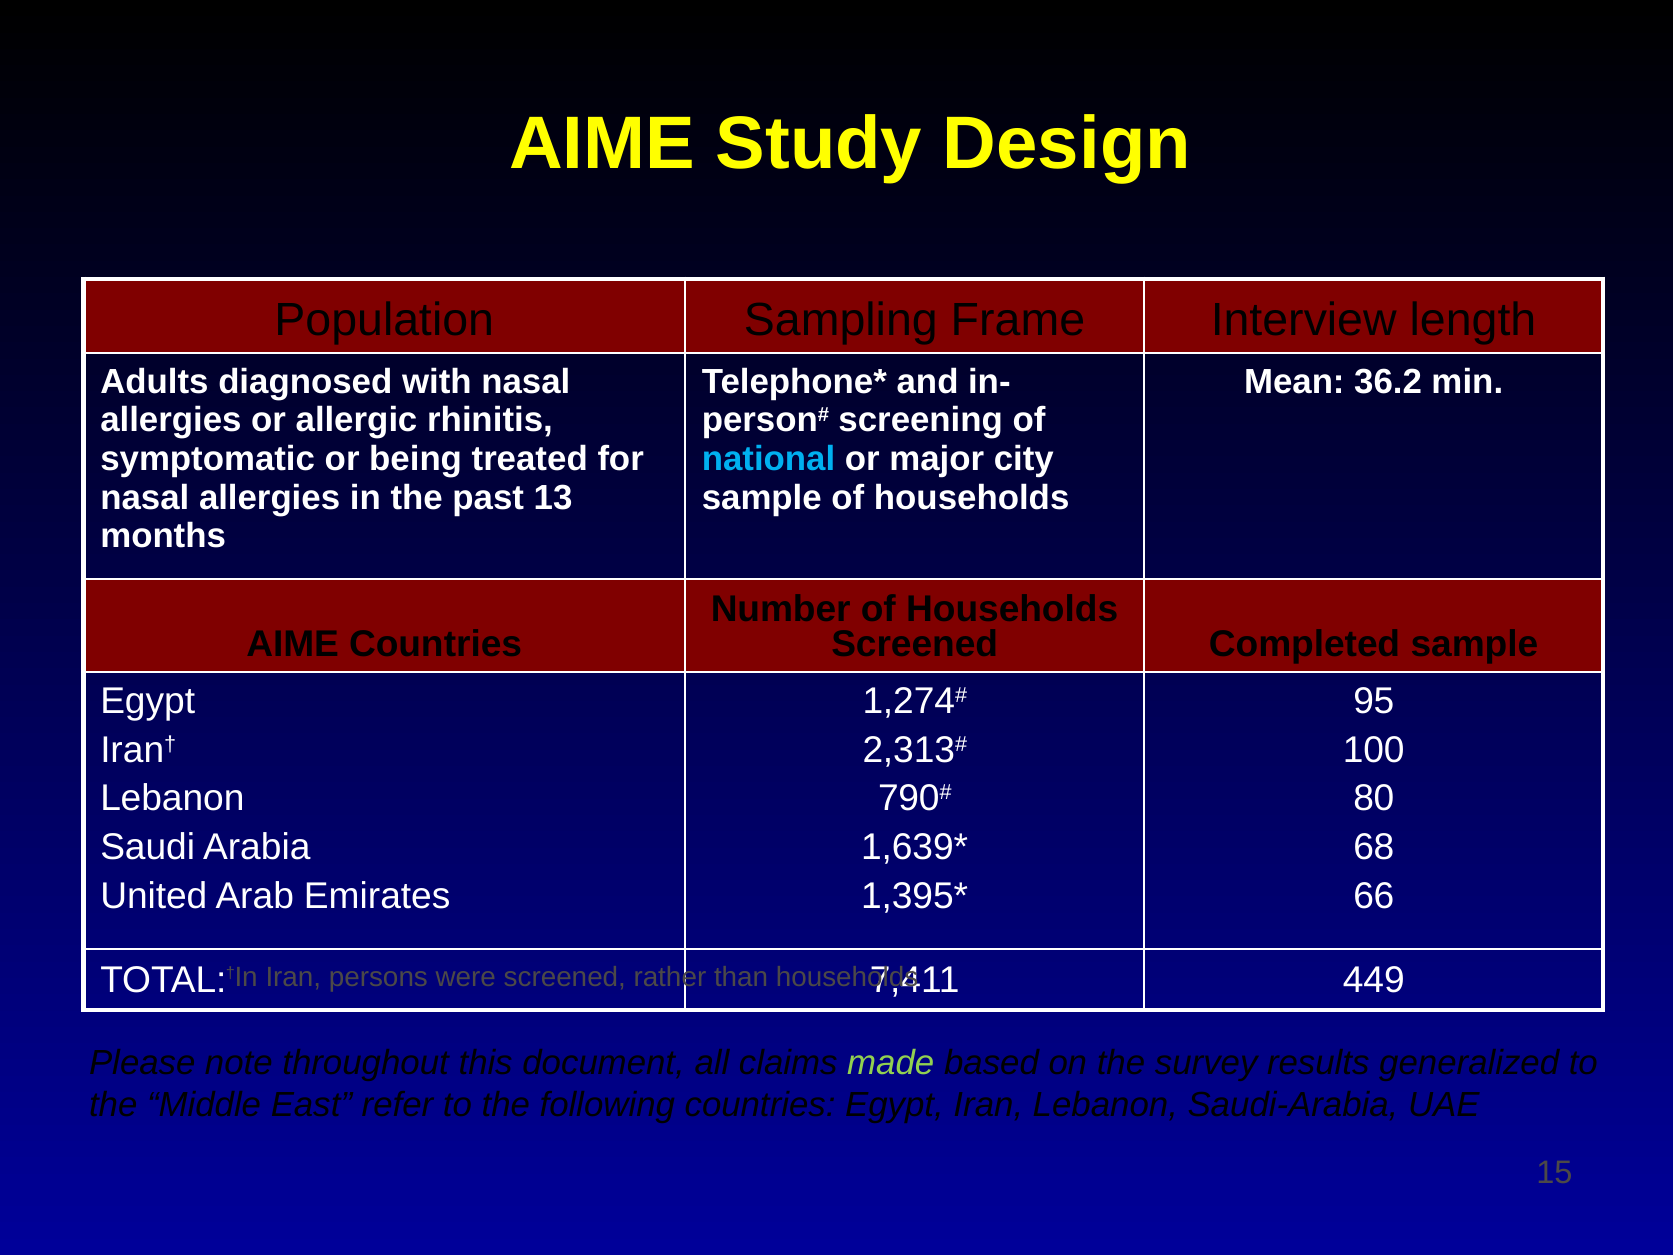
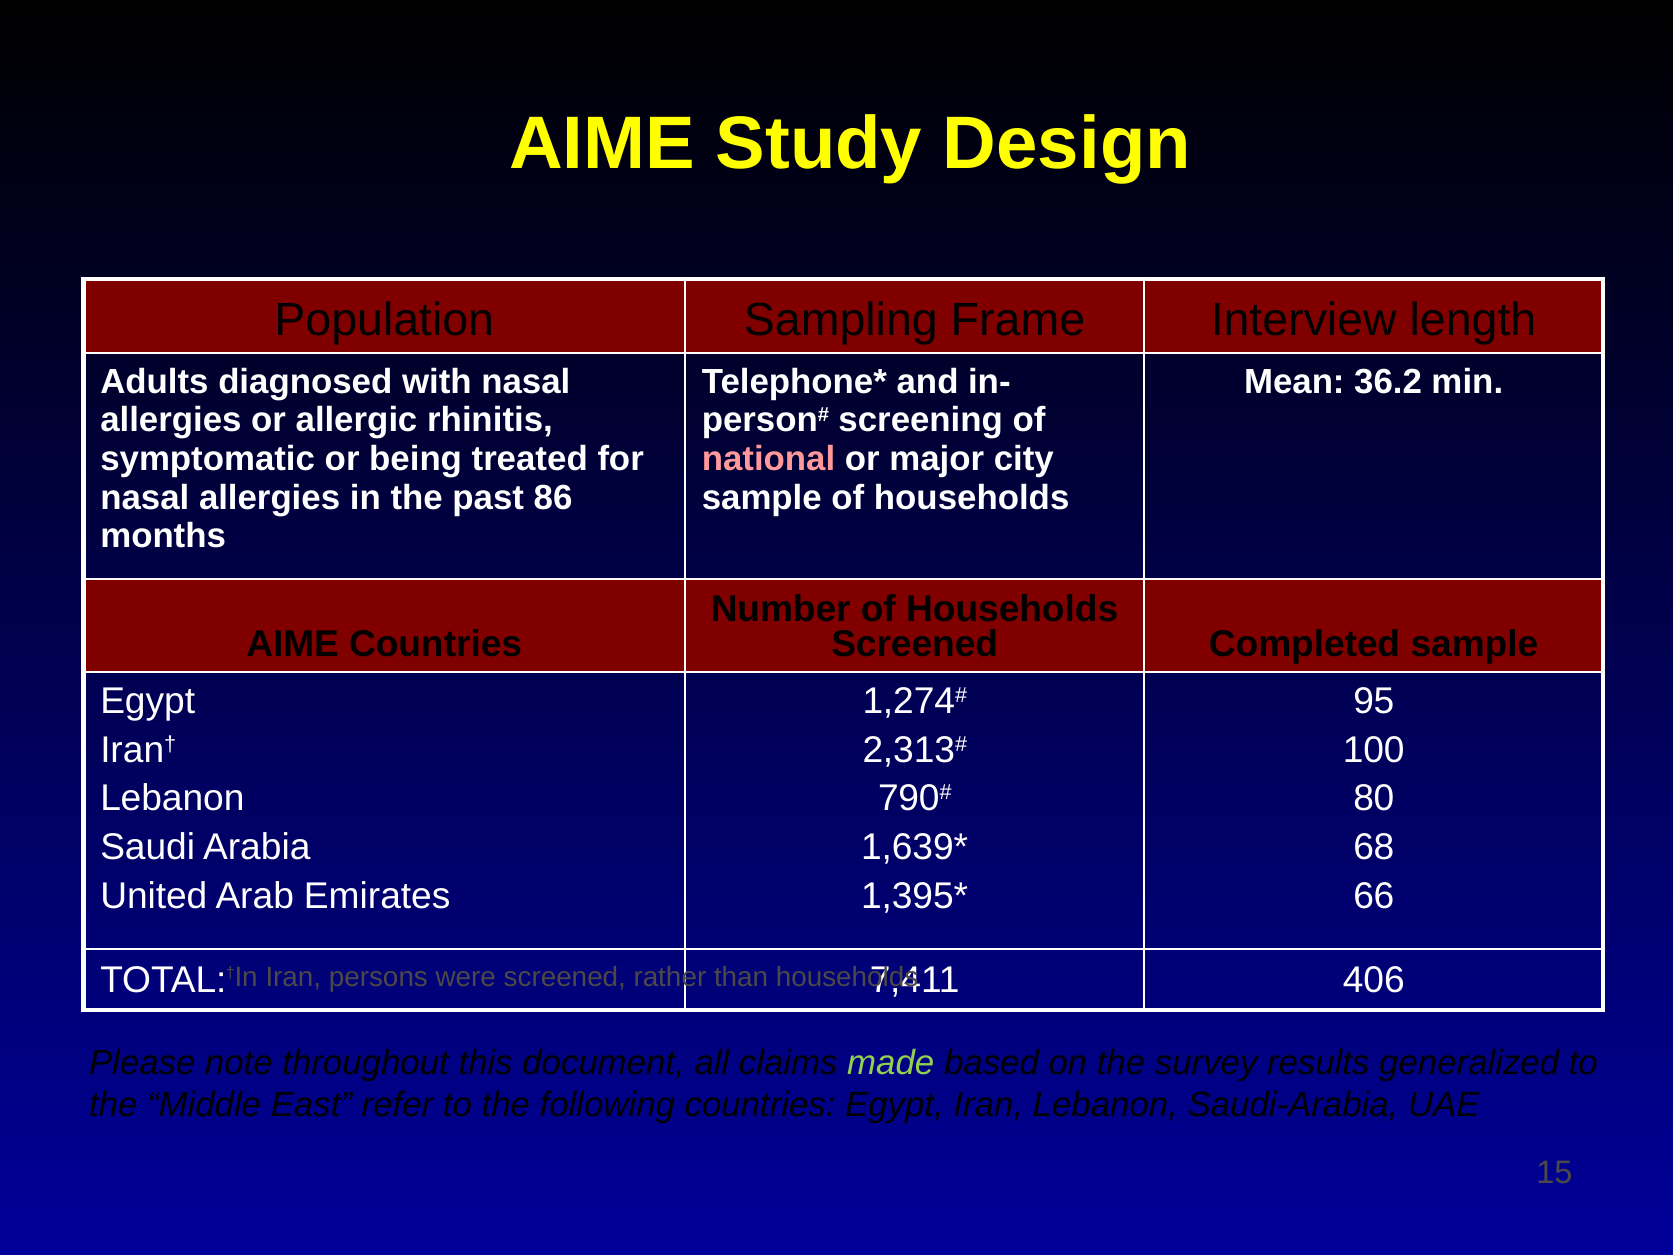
national colour: light blue -> pink
13: 13 -> 86
449: 449 -> 406
